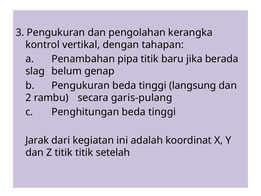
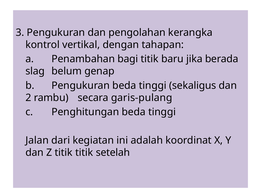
pipa: pipa -> bagi
langsung: langsung -> sekaligus
Jarak: Jarak -> Jalan
